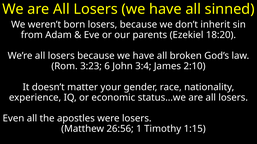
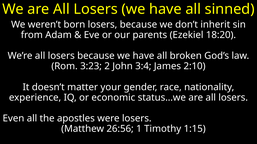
6: 6 -> 2
